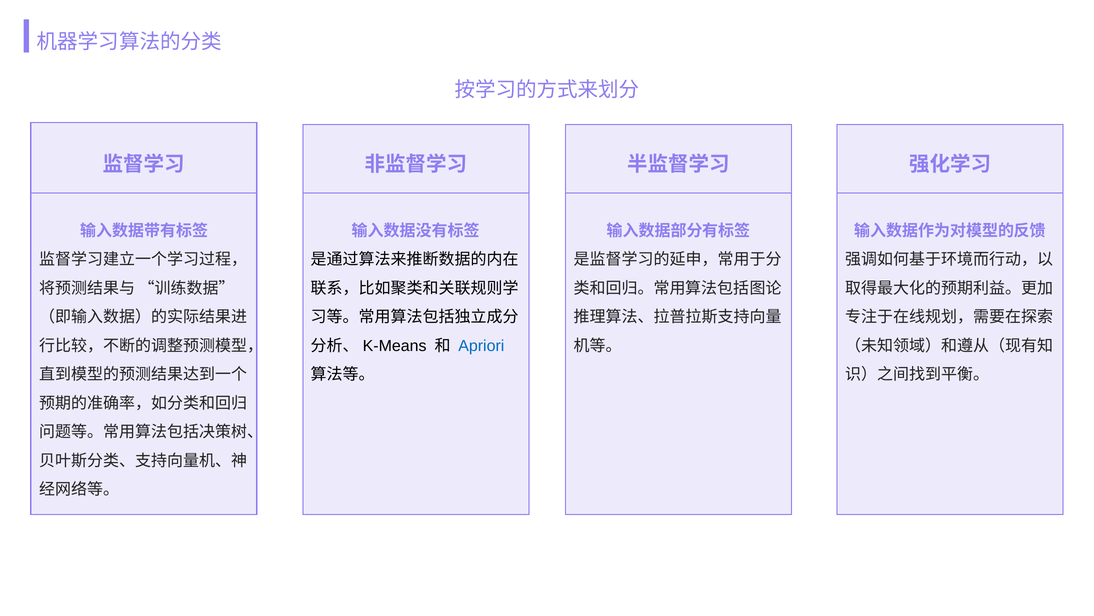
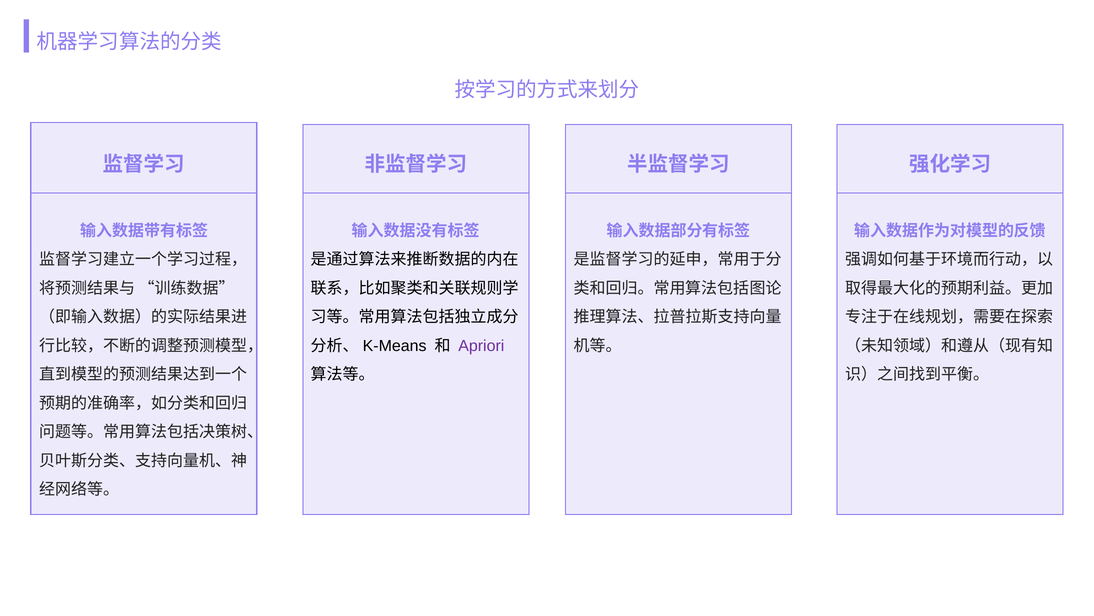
Apriori colour: blue -> purple
